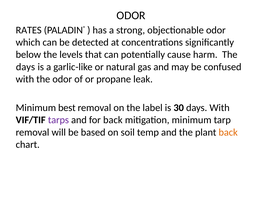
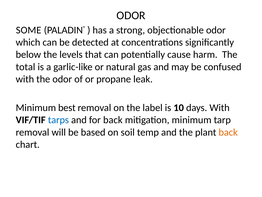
RATES: RATES -> SOME
days at (25, 67): days -> total
30: 30 -> 10
tarps colour: purple -> blue
